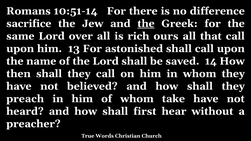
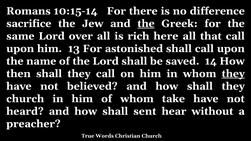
10:51-14: 10:51-14 -> 10:15-14
ours: ours -> here
they at (233, 74) underline: none -> present
preach at (25, 99): preach -> church
first: first -> sent
